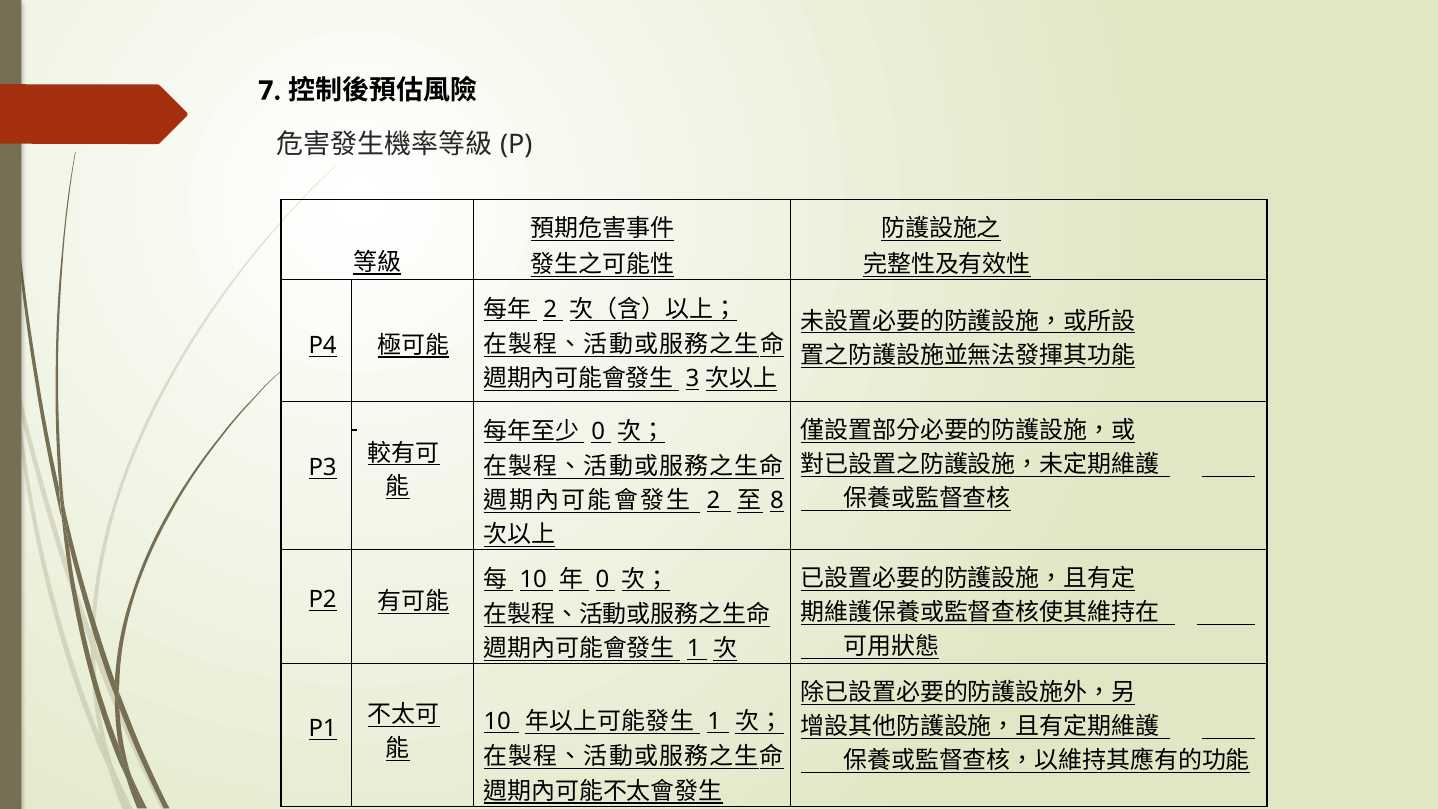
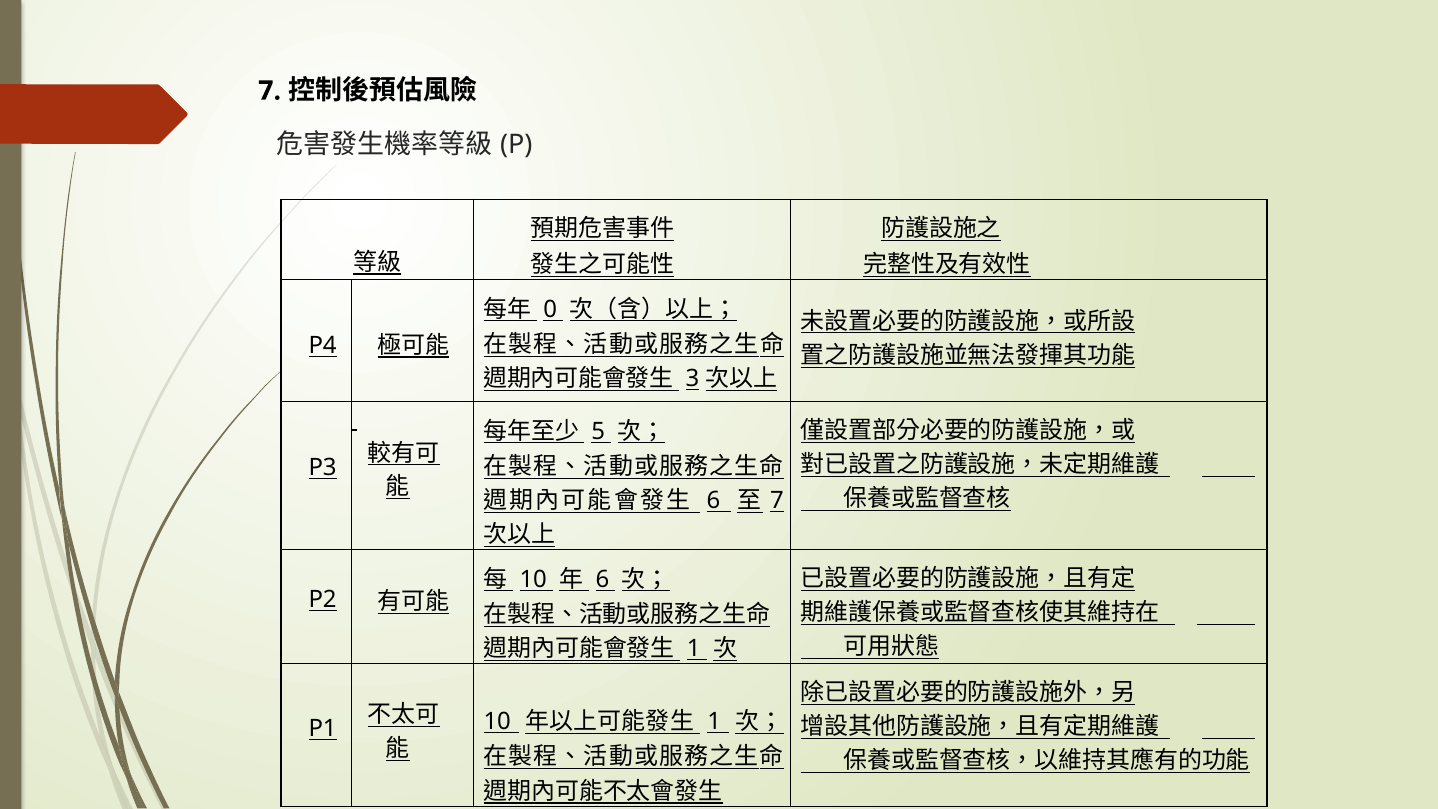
2 at (550, 309): 2 -> 0
0 at (598, 431): 0 -> 5
2 at (713, 501): 2 -> 6
8 at (777, 501): 8 -> 7
0 at (602, 579): 0 -> 6
